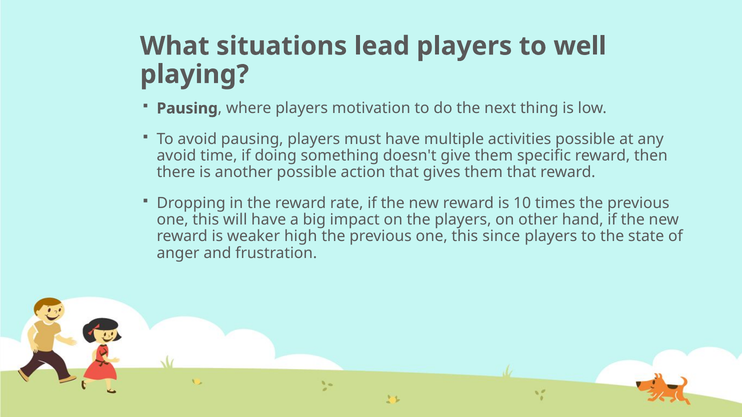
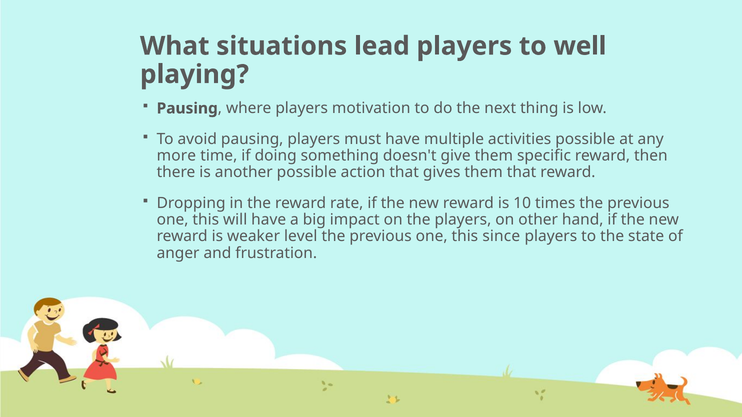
avoid at (176, 156): avoid -> more
high: high -> level
